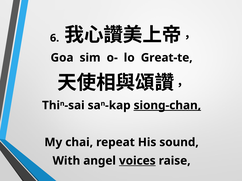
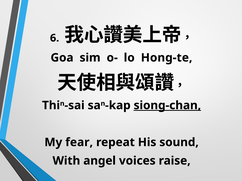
Great-te: Great-te -> Hong-te
chai: chai -> fear
voices underline: present -> none
